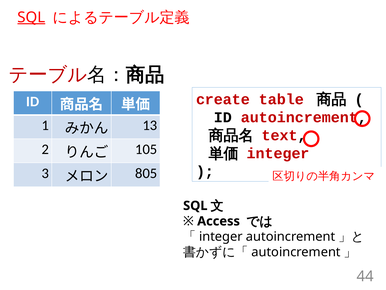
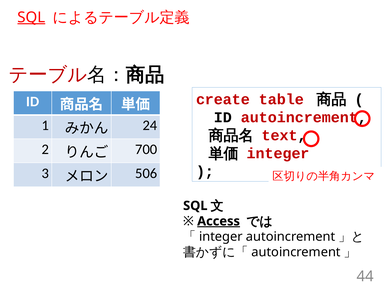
13: 13 -> 24
105: 105 -> 700
805: 805 -> 506
Access underline: none -> present
